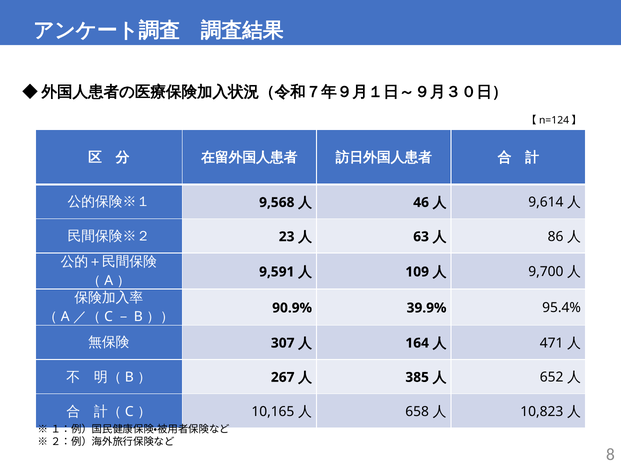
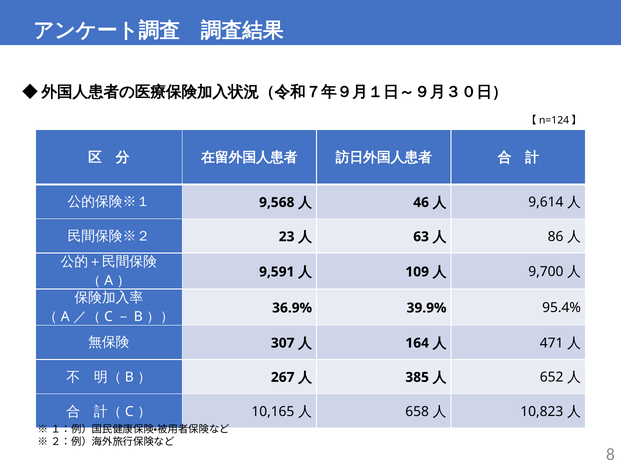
90.9%: 90.9% -> 36.9%
